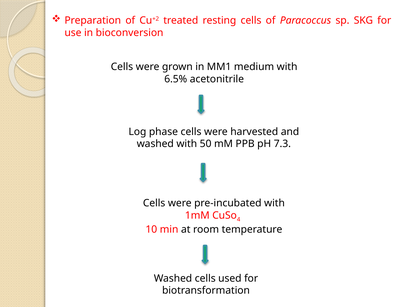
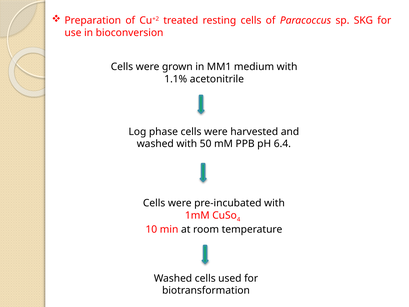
6.5%: 6.5% -> 1.1%
7.3: 7.3 -> 6.4
